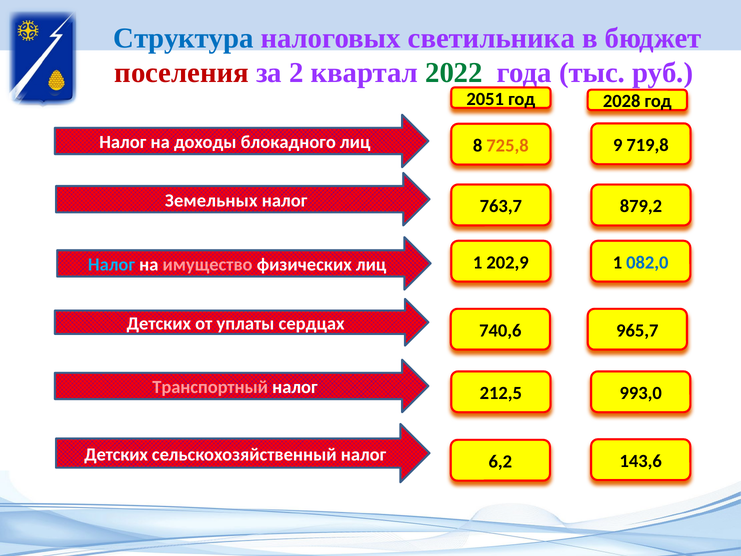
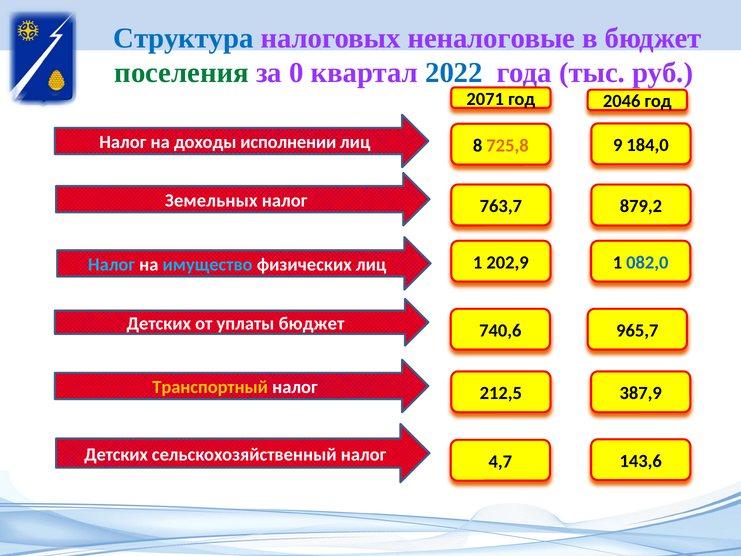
светильника: светильника -> неналоговые
поселения colour: red -> green
2: 2 -> 0
2022 colour: green -> blue
2051: 2051 -> 2071
2028: 2028 -> 2046
блокадного: блокадного -> исполнении
719,8: 719,8 -> 184,0
имущество colour: pink -> light blue
уплаты сердцах: сердцах -> бюджет
Транспортный colour: pink -> yellow
993,0: 993,0 -> 387,9
6,2: 6,2 -> 4,7
